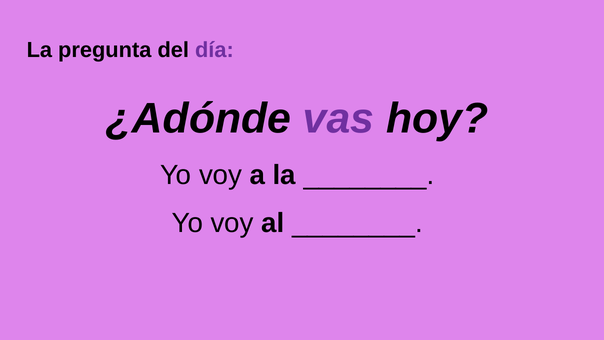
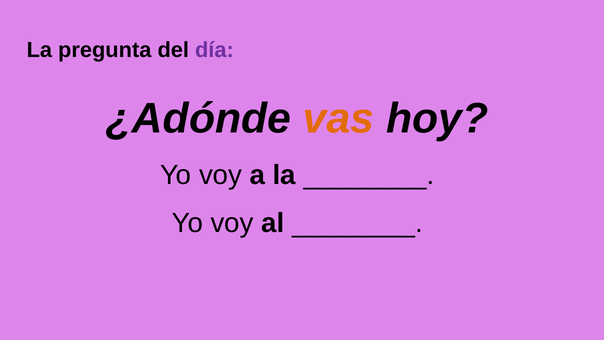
vas colour: purple -> orange
